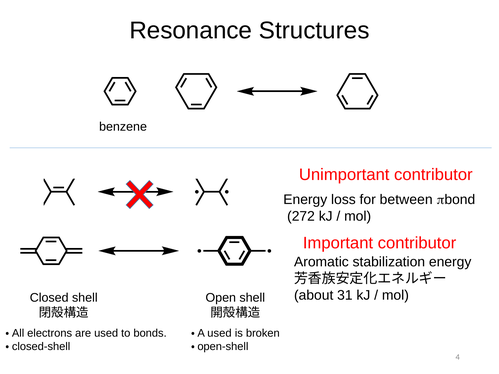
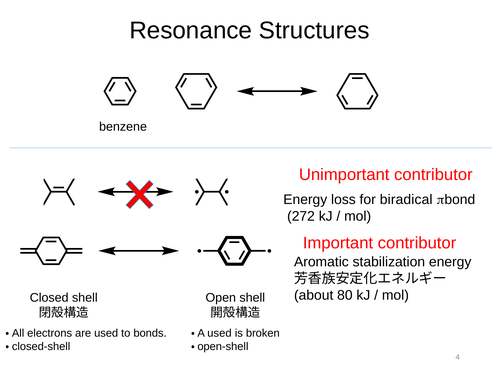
between: between -> biradical
31: 31 -> 80
